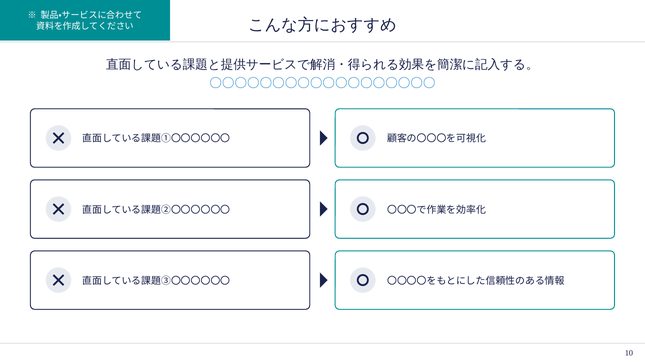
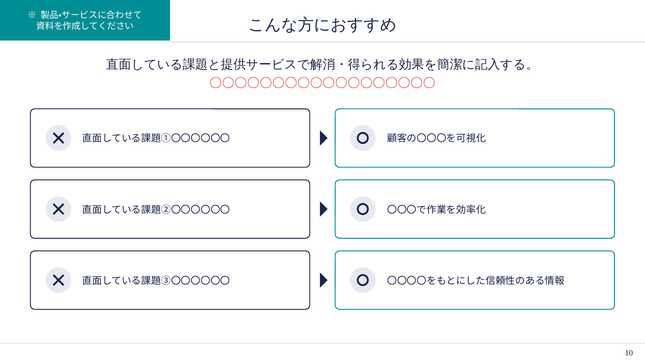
〇〇〇〇〇〇〇〇〇〇〇〇〇〇〇〇〇〇 colour: blue -> red
